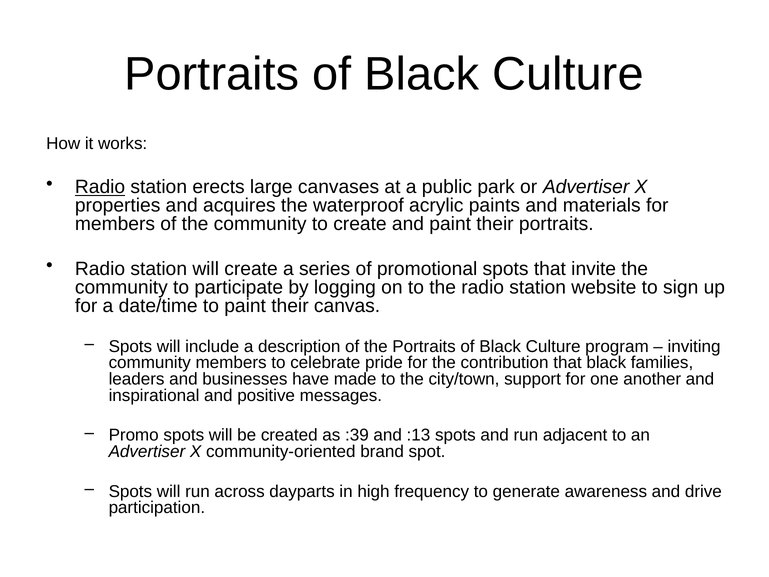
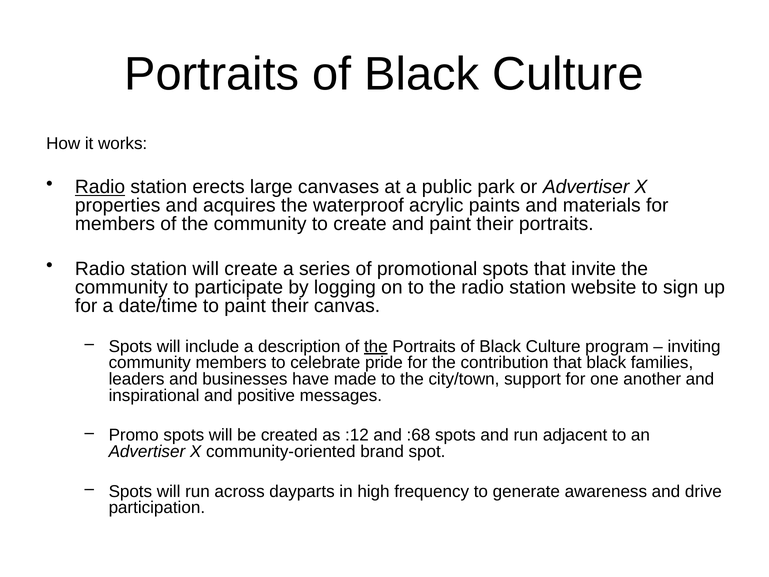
the at (376, 346) underline: none -> present
:39: :39 -> :12
:13: :13 -> :68
